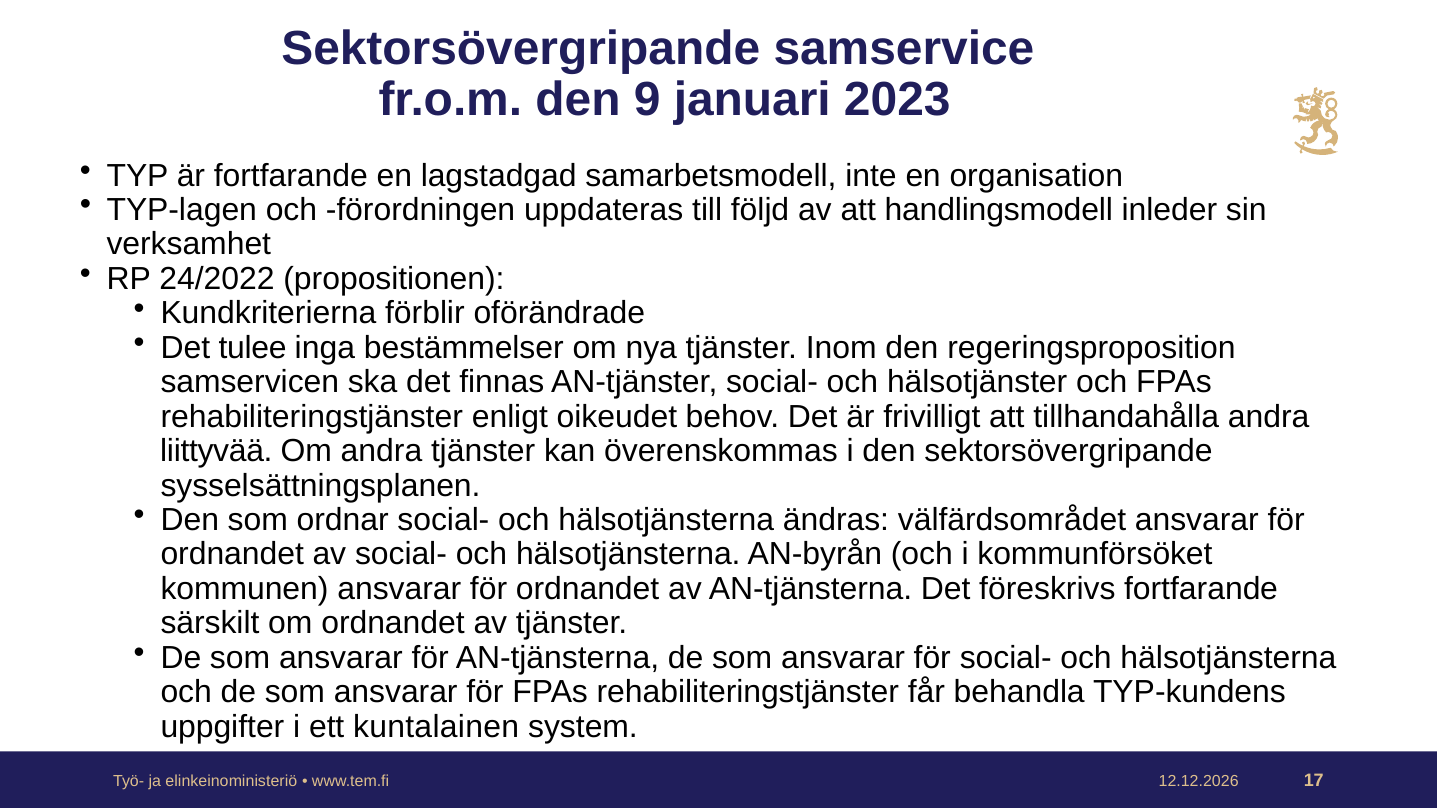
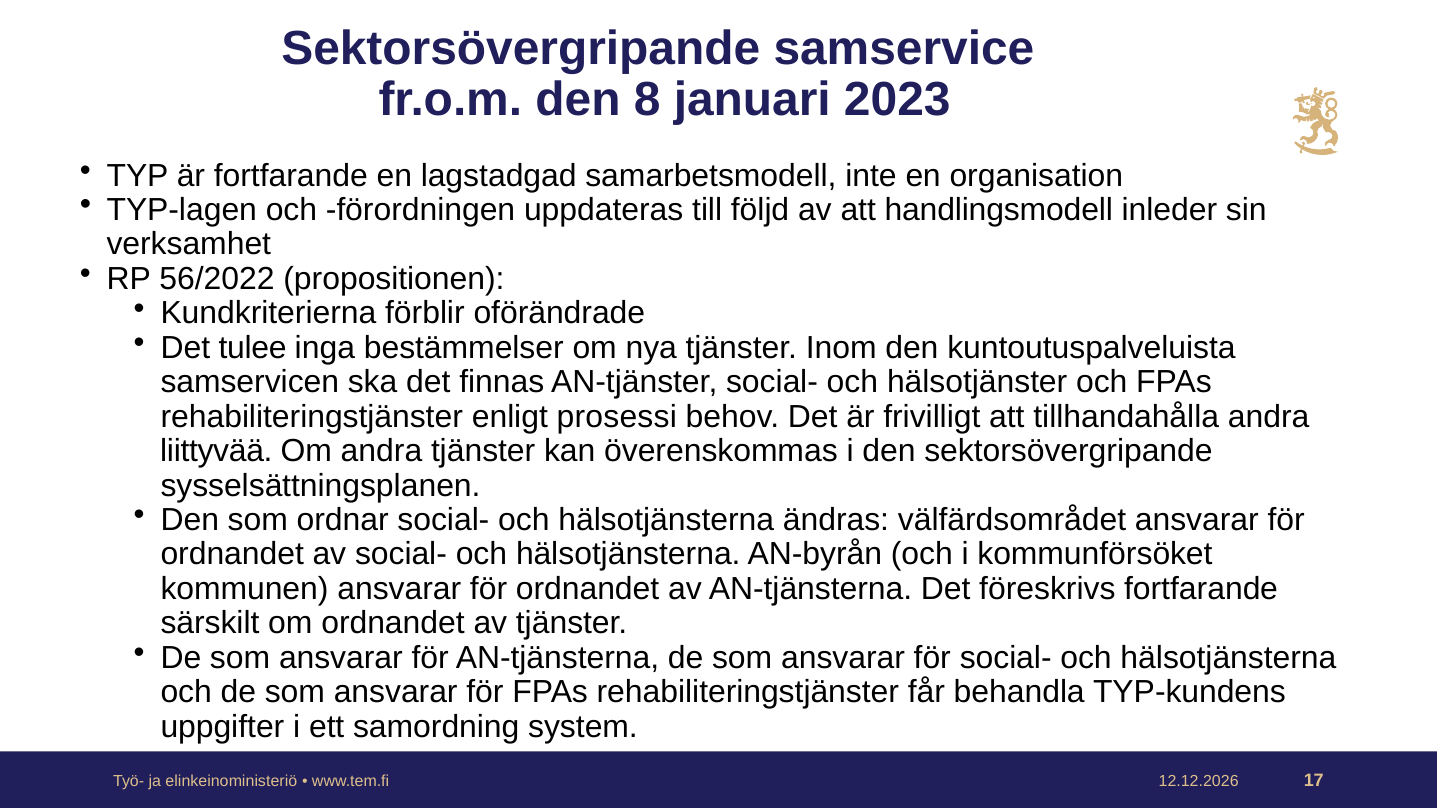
9: 9 -> 8
24/2022: 24/2022 -> 56/2022
regeringsproposition: regeringsproposition -> kuntoutuspalveluista
oikeudet: oikeudet -> prosessi
kuntalainen: kuntalainen -> samordning
